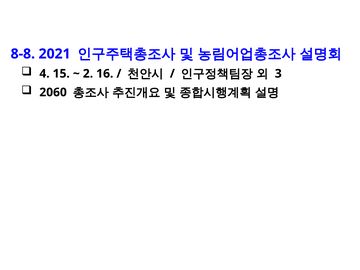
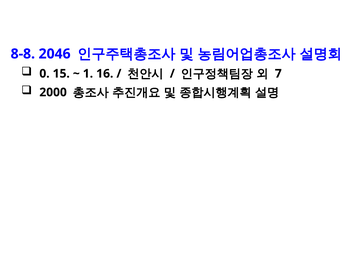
2021: 2021 -> 2046
4: 4 -> 0
2: 2 -> 1
3: 3 -> 7
2060: 2060 -> 2000
